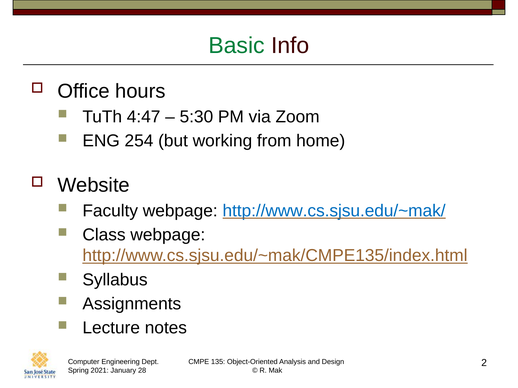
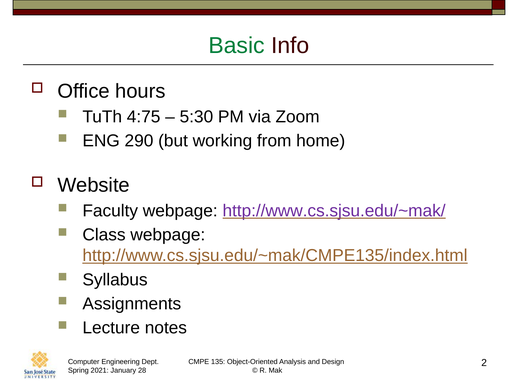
4:47: 4:47 -> 4:75
254: 254 -> 290
http://www.cs.sjsu.edu/~mak/ colour: blue -> purple
